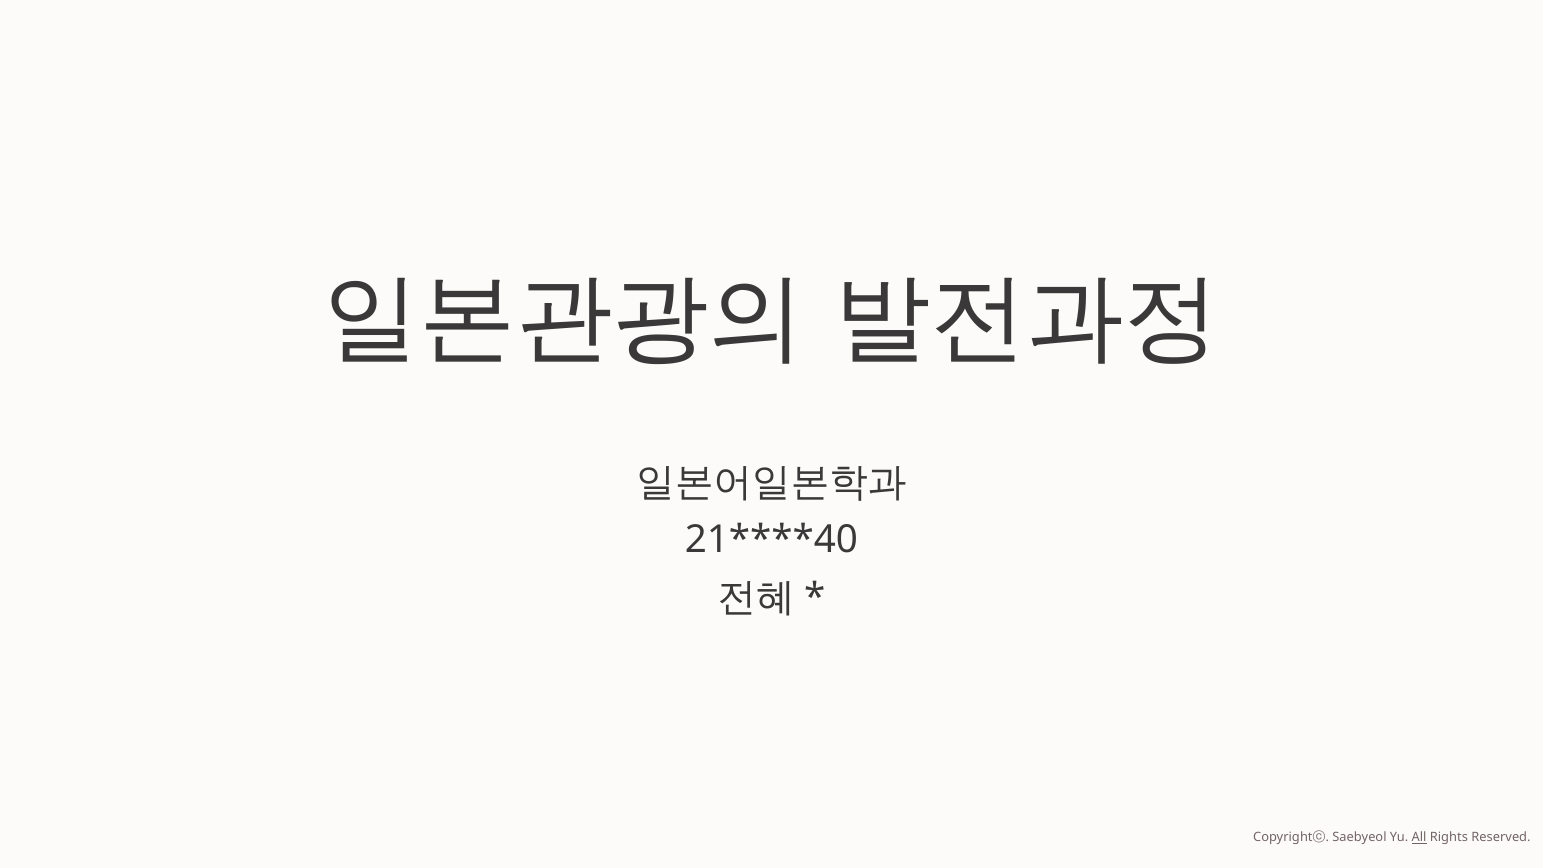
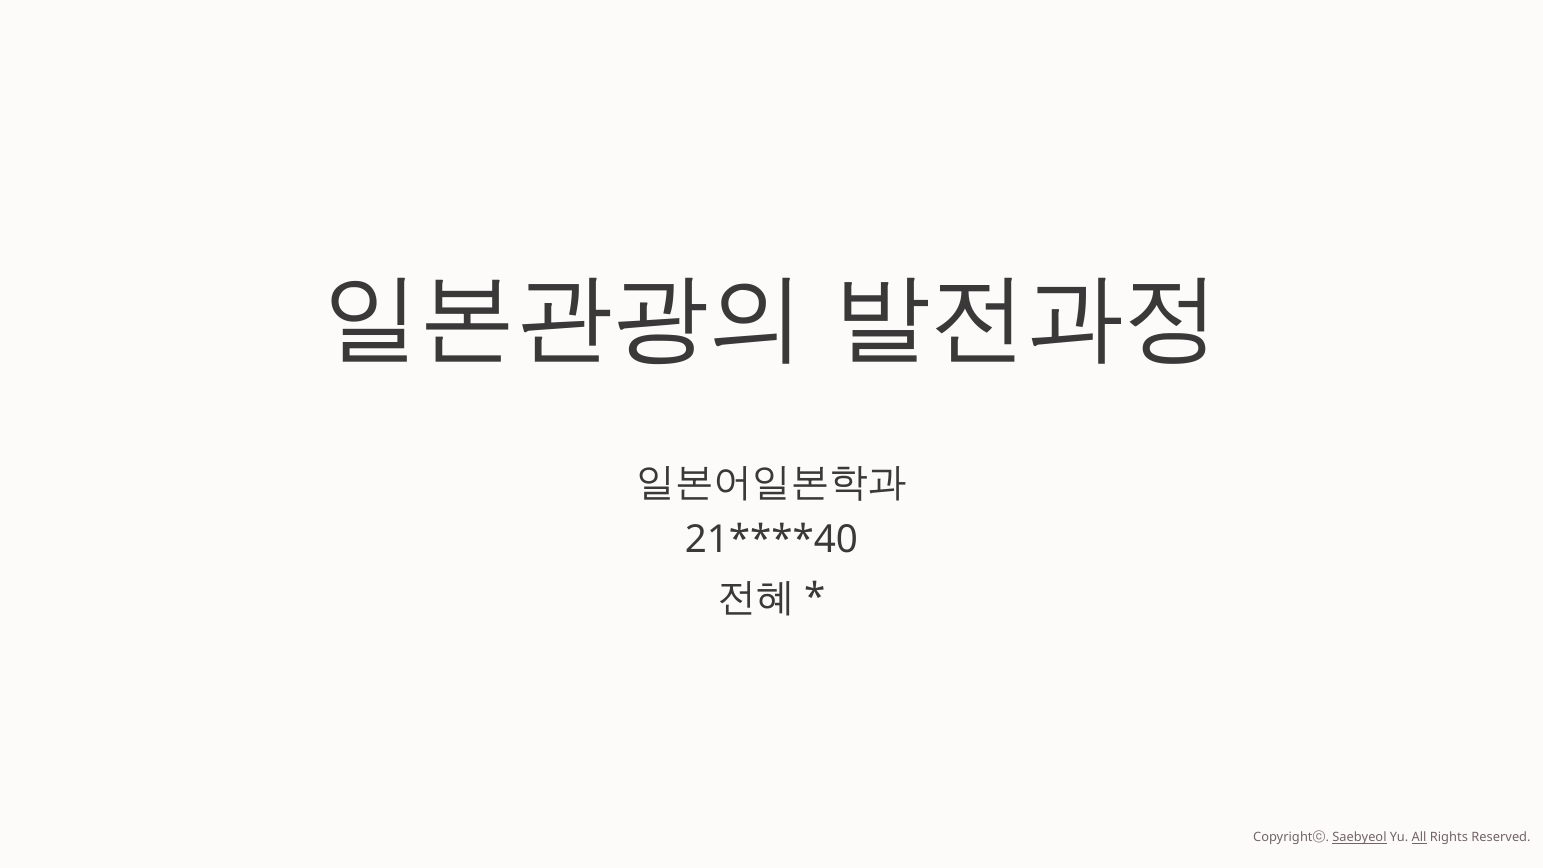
Saebyeol underline: none -> present
